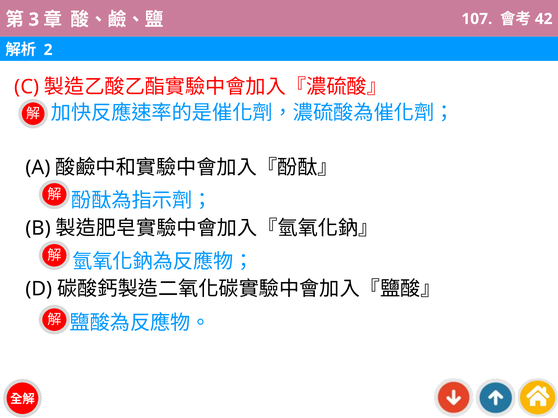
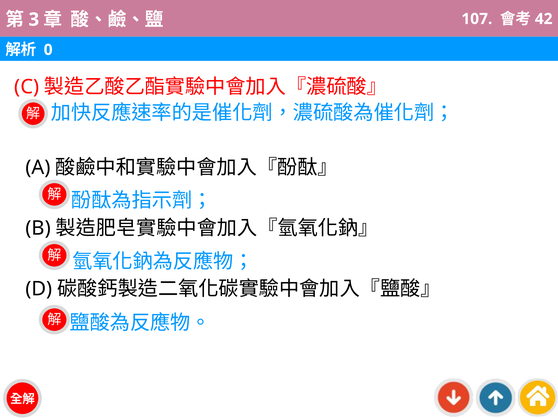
2: 2 -> 0
